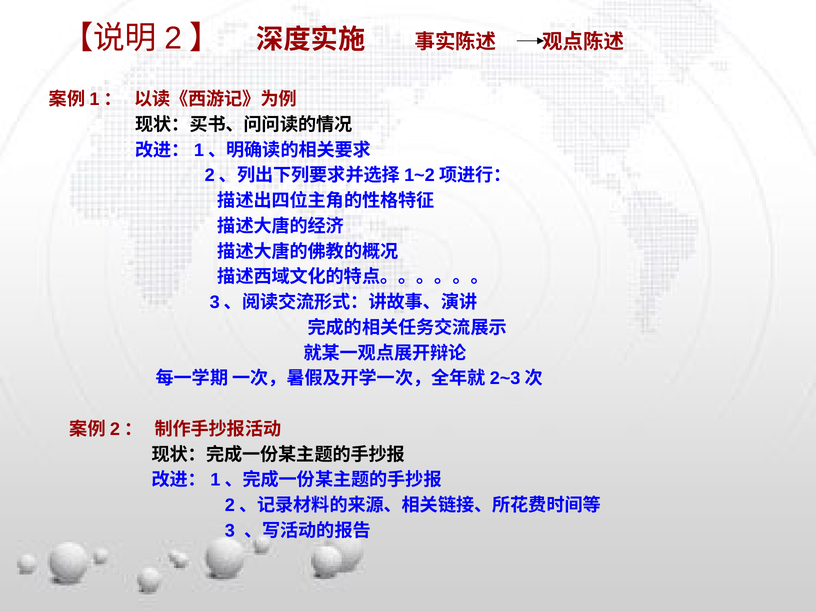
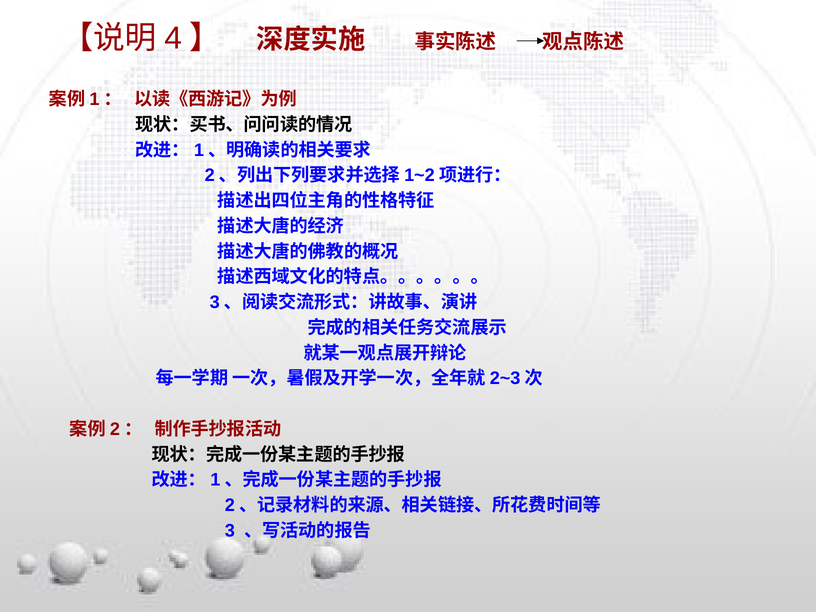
2: 2 -> 4
